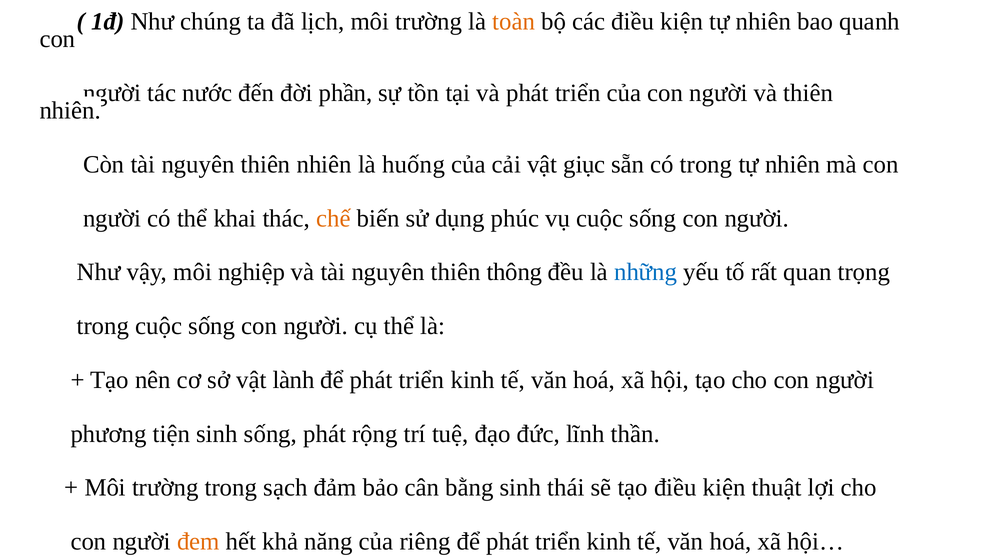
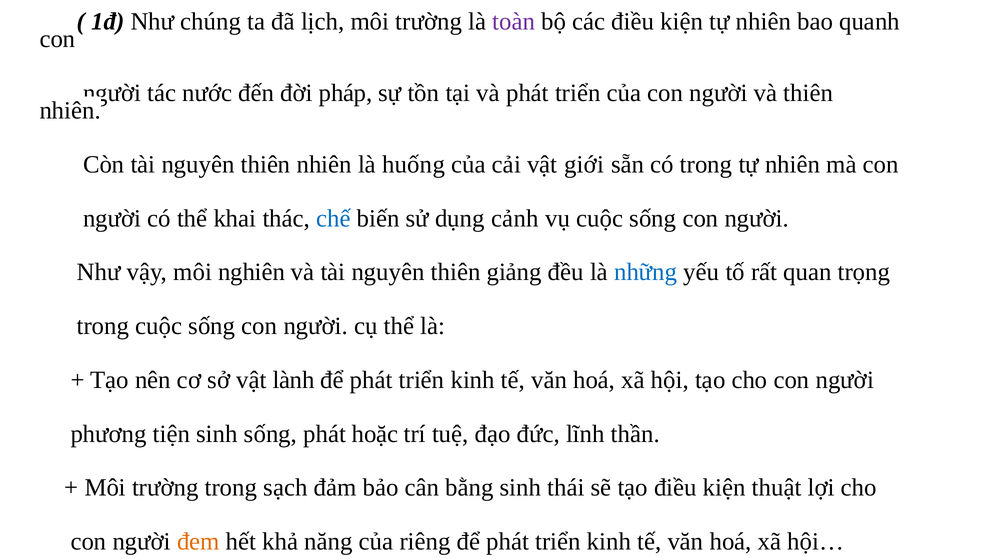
toàn colour: orange -> purple
phần: phần -> pháp
giục: giục -> giới
chế colour: orange -> blue
phúc: phúc -> cảnh
nghiệp: nghiệp -> nghiên
thông: thông -> giảng
rộng: rộng -> hoặc
